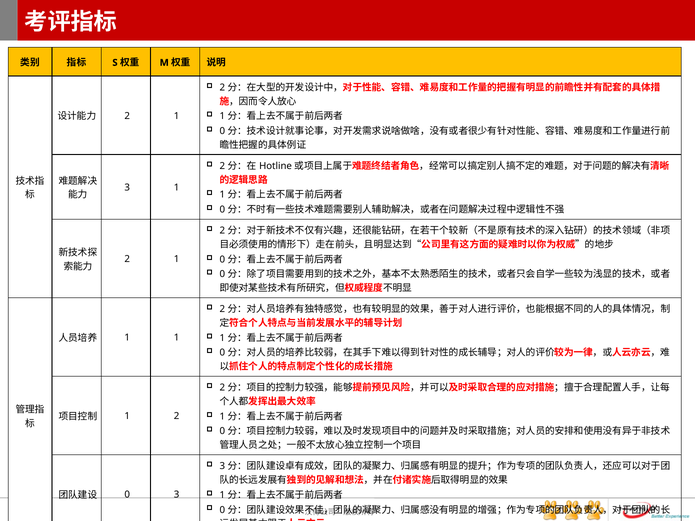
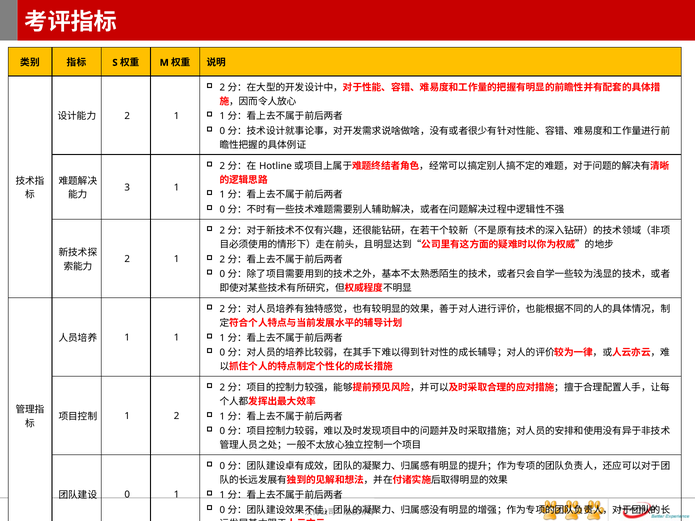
0 at (222, 260): 0 -> 2
3 at (222, 466): 3 -> 0
0 3: 3 -> 1
